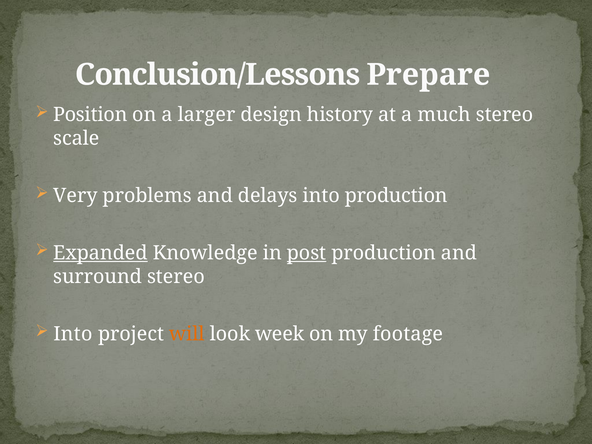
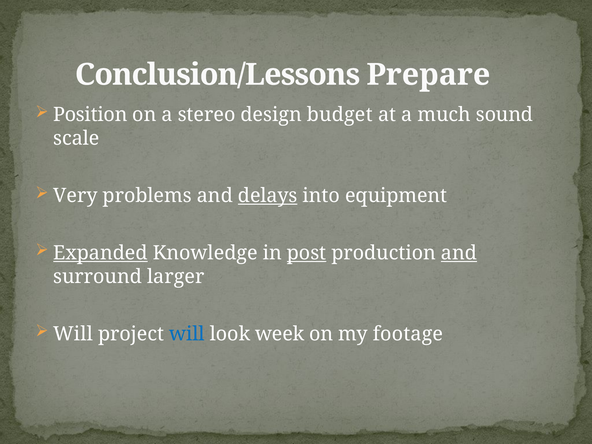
larger: larger -> stereo
history: history -> budget
much stereo: stereo -> sound
delays underline: none -> present
into production: production -> equipment
and at (459, 253) underline: none -> present
surround stereo: stereo -> larger
Into at (73, 334): Into -> Will
will at (187, 334) colour: orange -> blue
